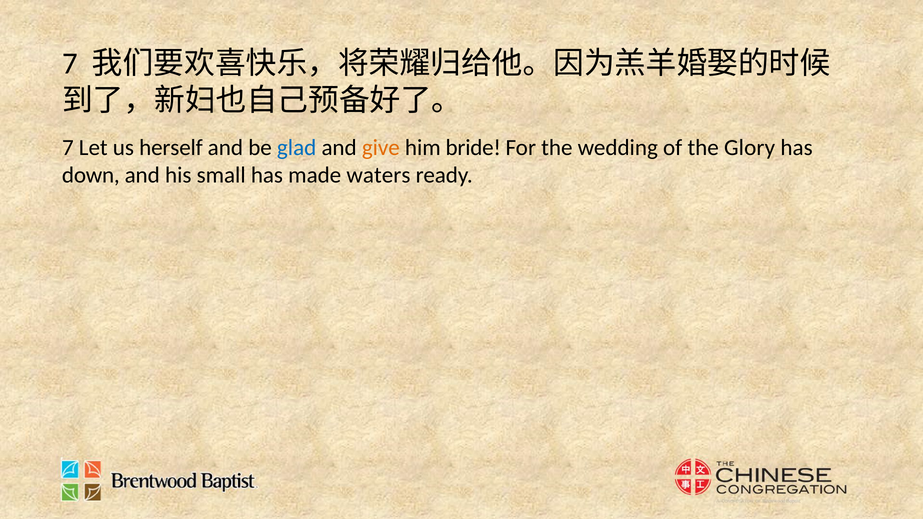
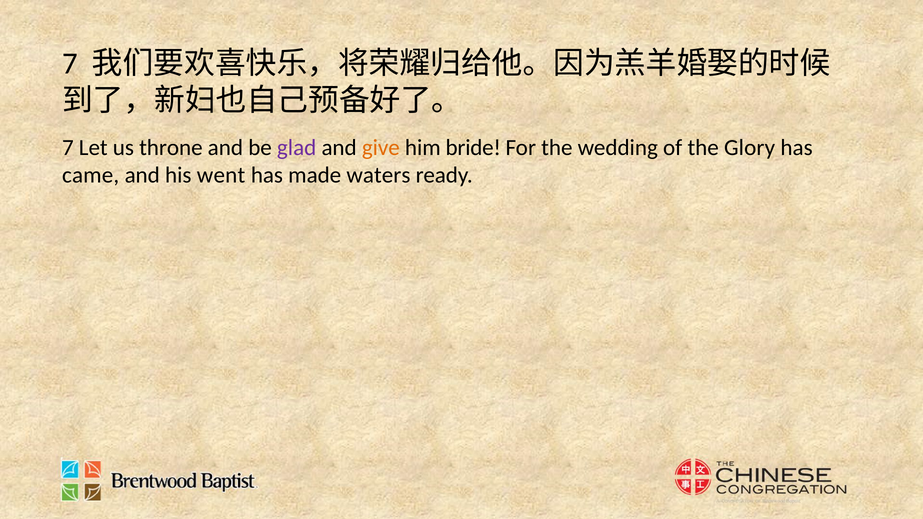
herself: herself -> throne
glad colour: blue -> purple
down: down -> came
small: small -> went
